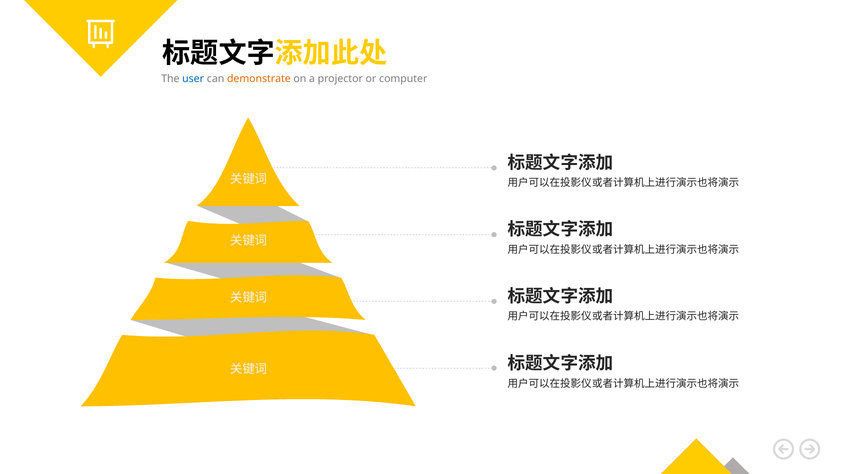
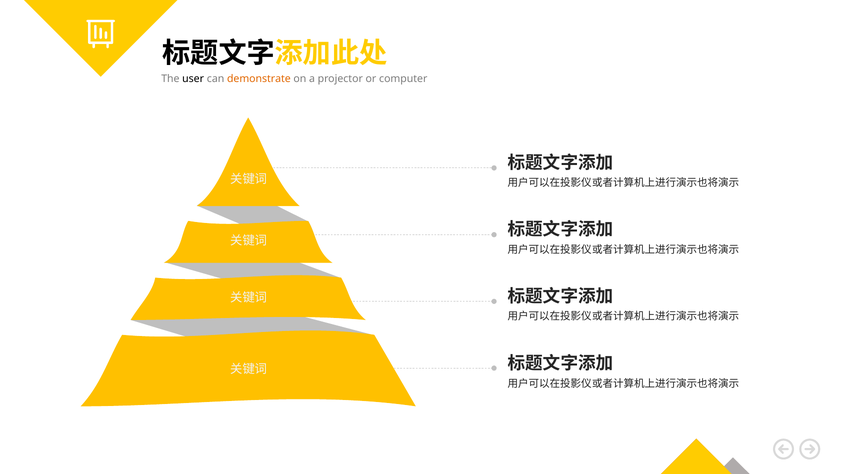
user colour: blue -> black
